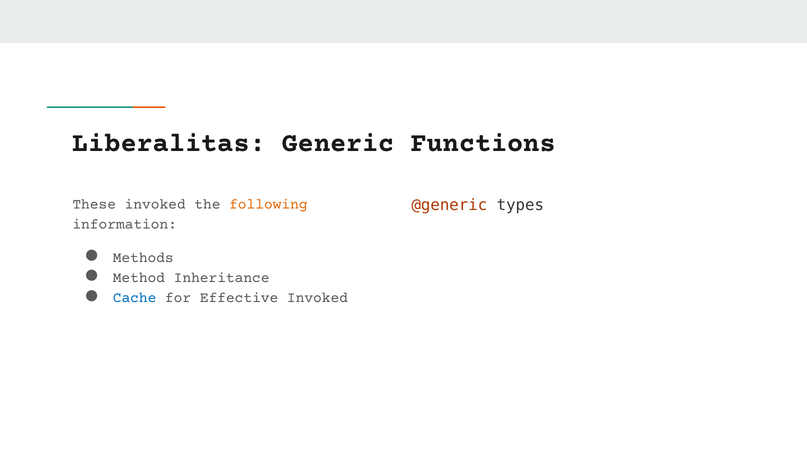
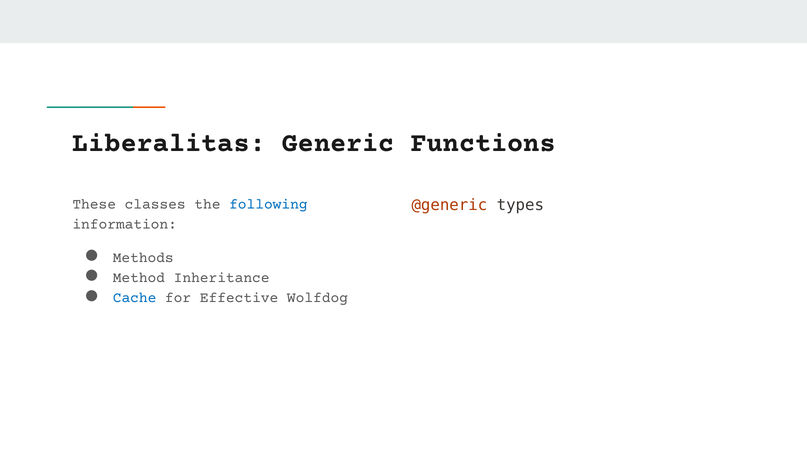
These invoked: invoked -> classes
following colour: orange -> blue
Effective Invoked: Invoked -> Wolfdog
